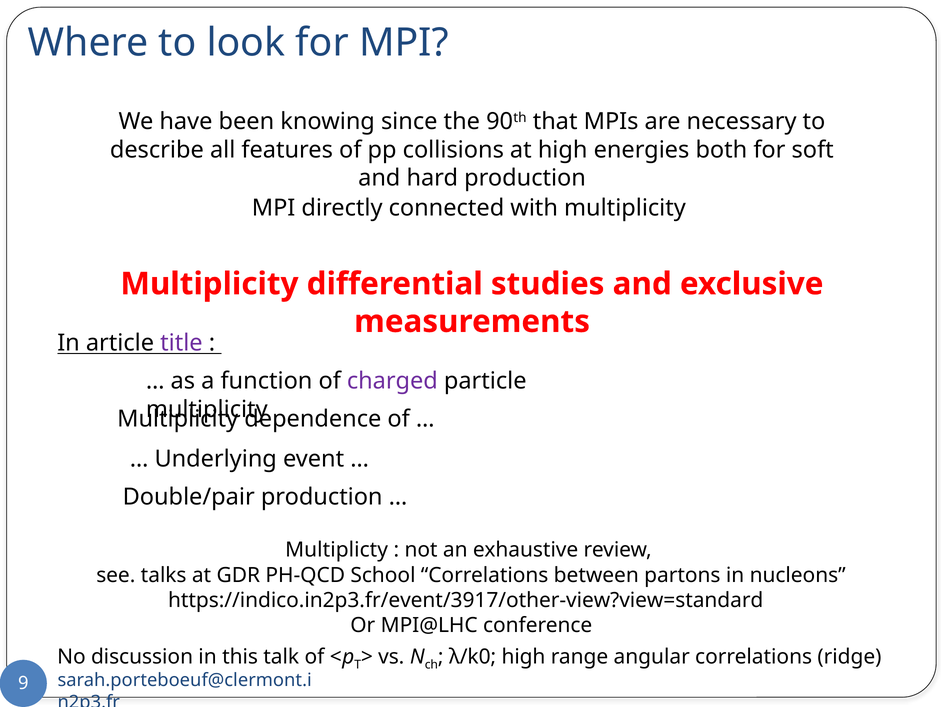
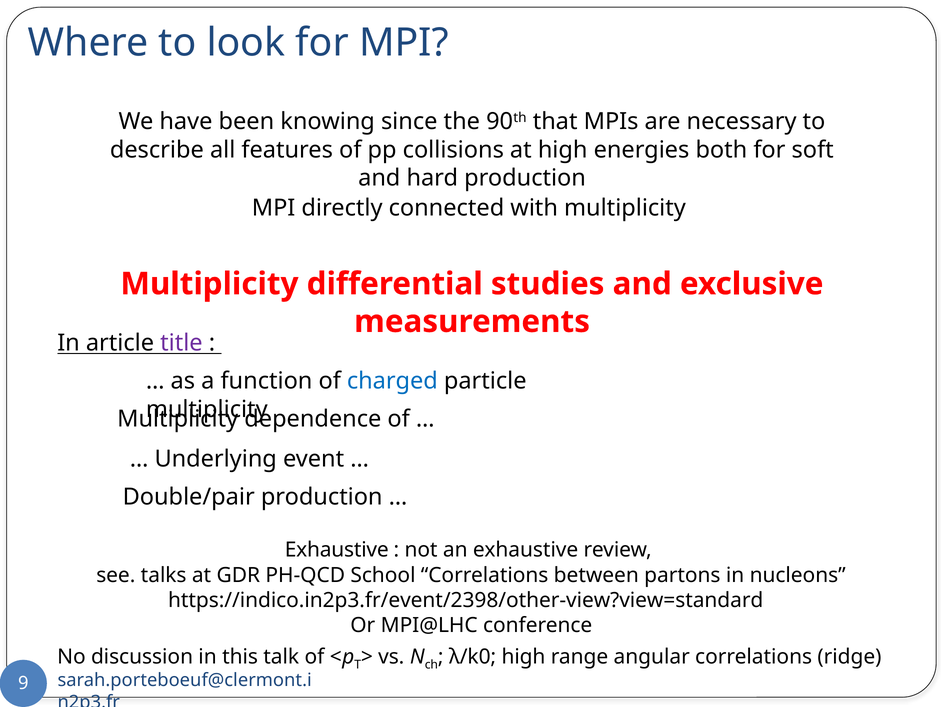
charged colour: purple -> blue
Multiplicty at (337, 550): Multiplicty -> Exhaustive
https://indico.in2p3.fr/event/3917/other-view?view=standard: https://indico.in2p3.fr/event/3917/other-view?view=standard -> https://indico.in2p3.fr/event/2398/other-view?view=standard
